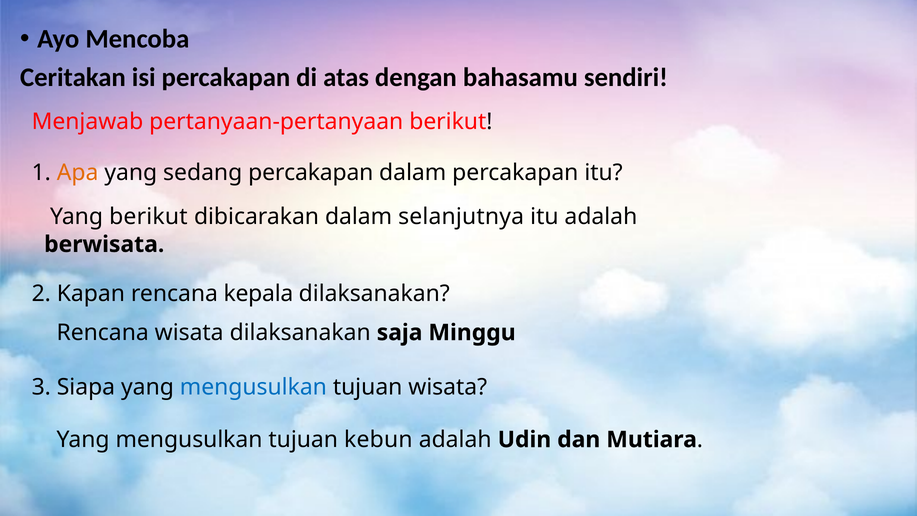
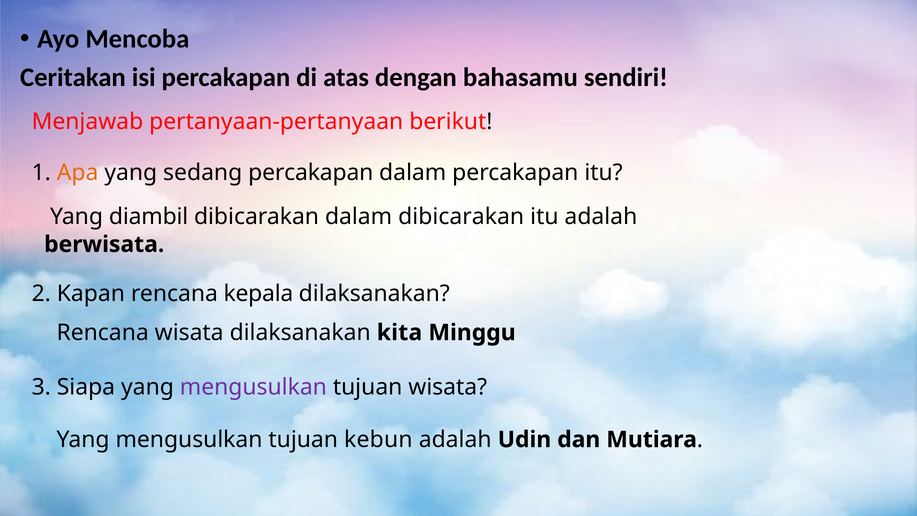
Yang berikut: berikut -> diambil
dalam selanjutnya: selanjutnya -> dibicarakan
saja: saja -> kita
mengusulkan at (253, 387) colour: blue -> purple
